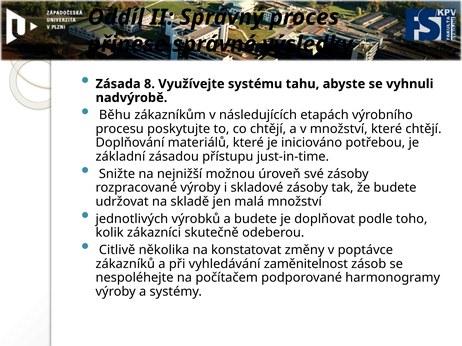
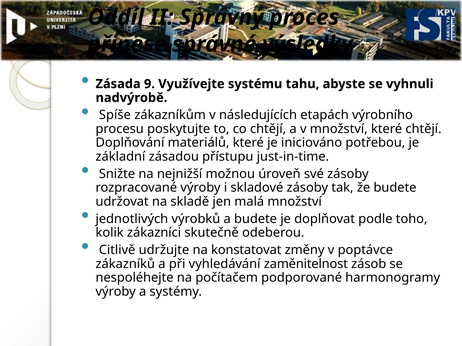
8: 8 -> 9
Běhu: Běhu -> Spíše
několika: několika -> udržujte
